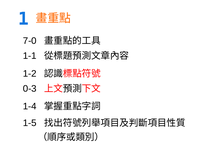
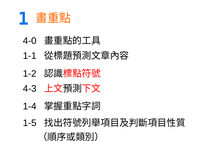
7-0: 7-0 -> 4-0
0-3: 0-3 -> 4-3
